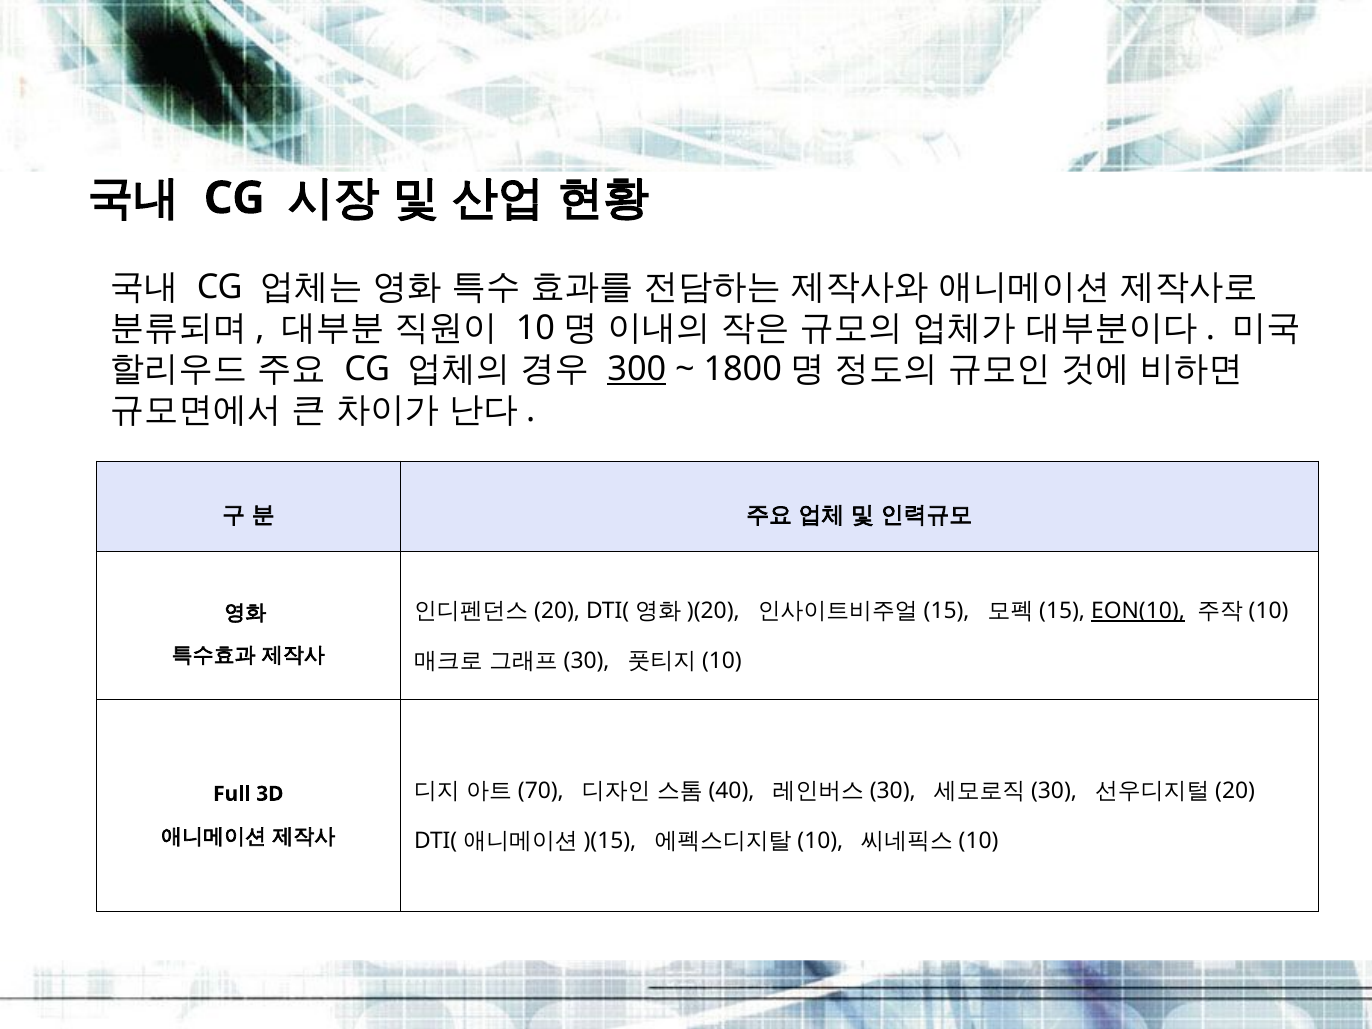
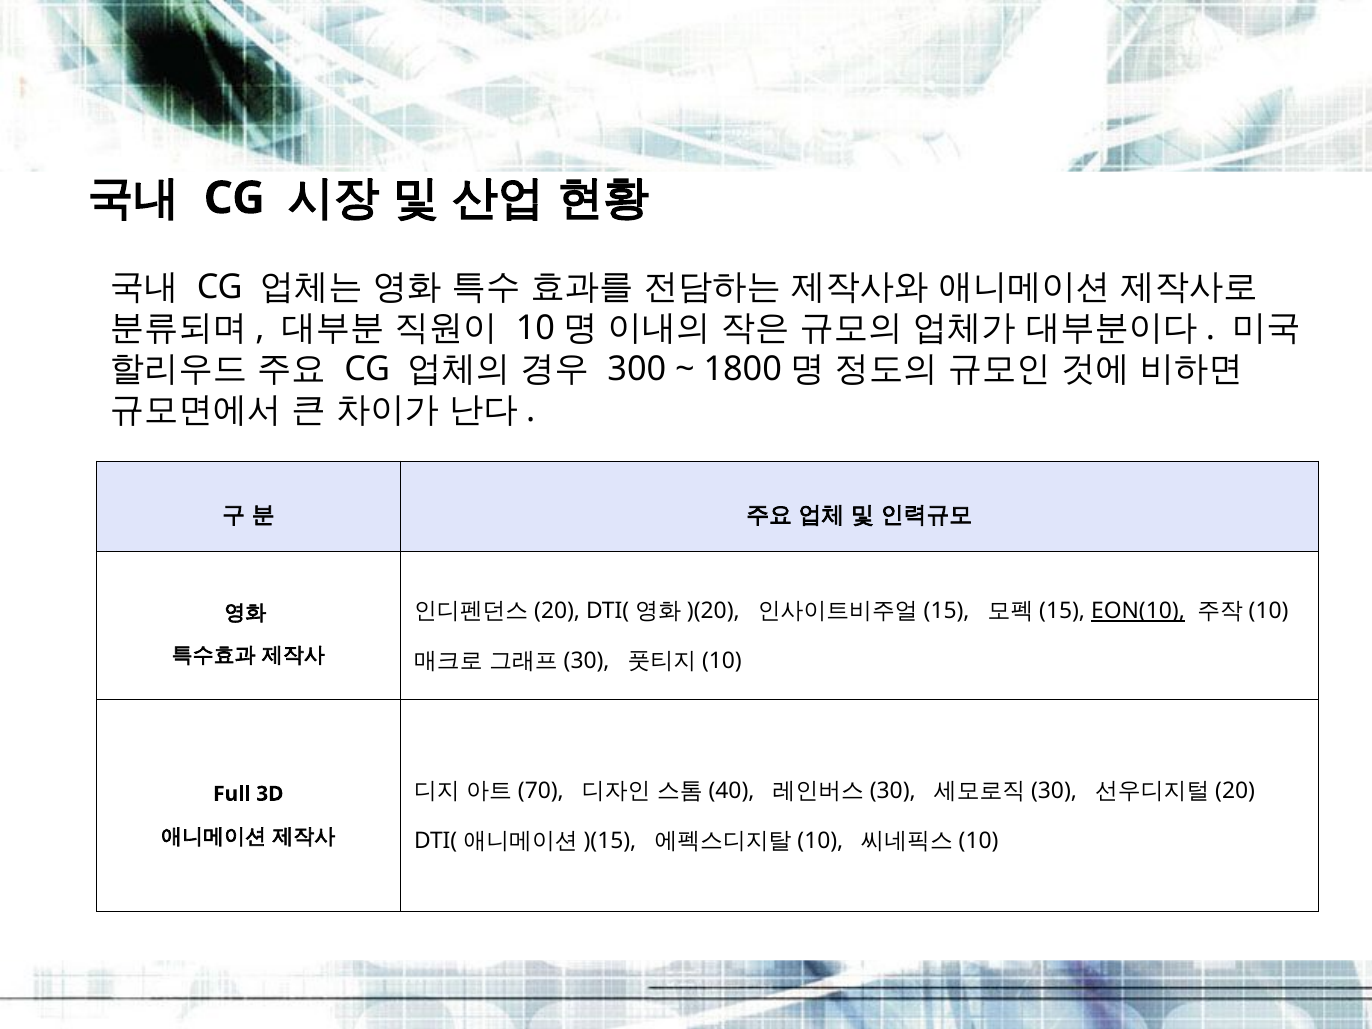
300 underline: present -> none
